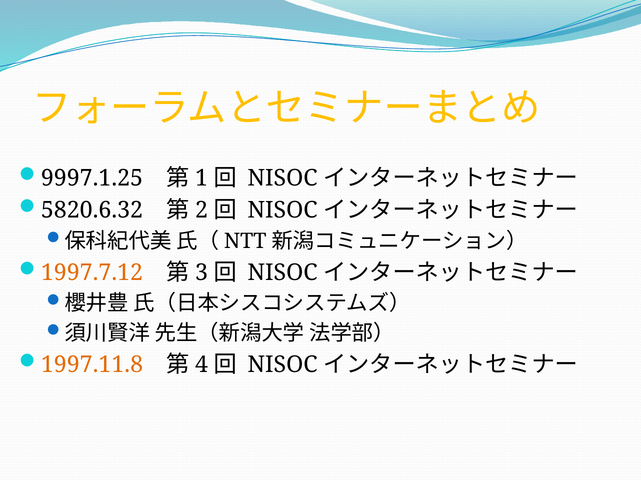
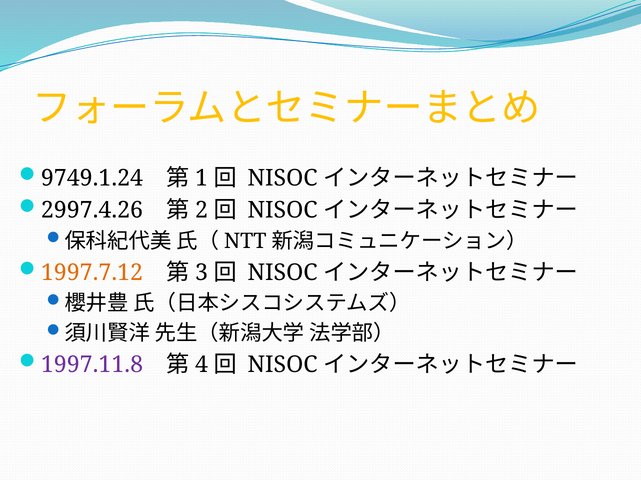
9997.1.25: 9997.1.25 -> 9749.1.24
5820.6.32: 5820.6.32 -> 2997.4.26
1997.11.8 colour: orange -> purple
